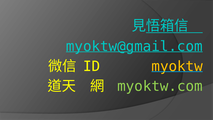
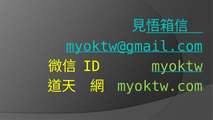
myoktw colour: yellow -> light green
